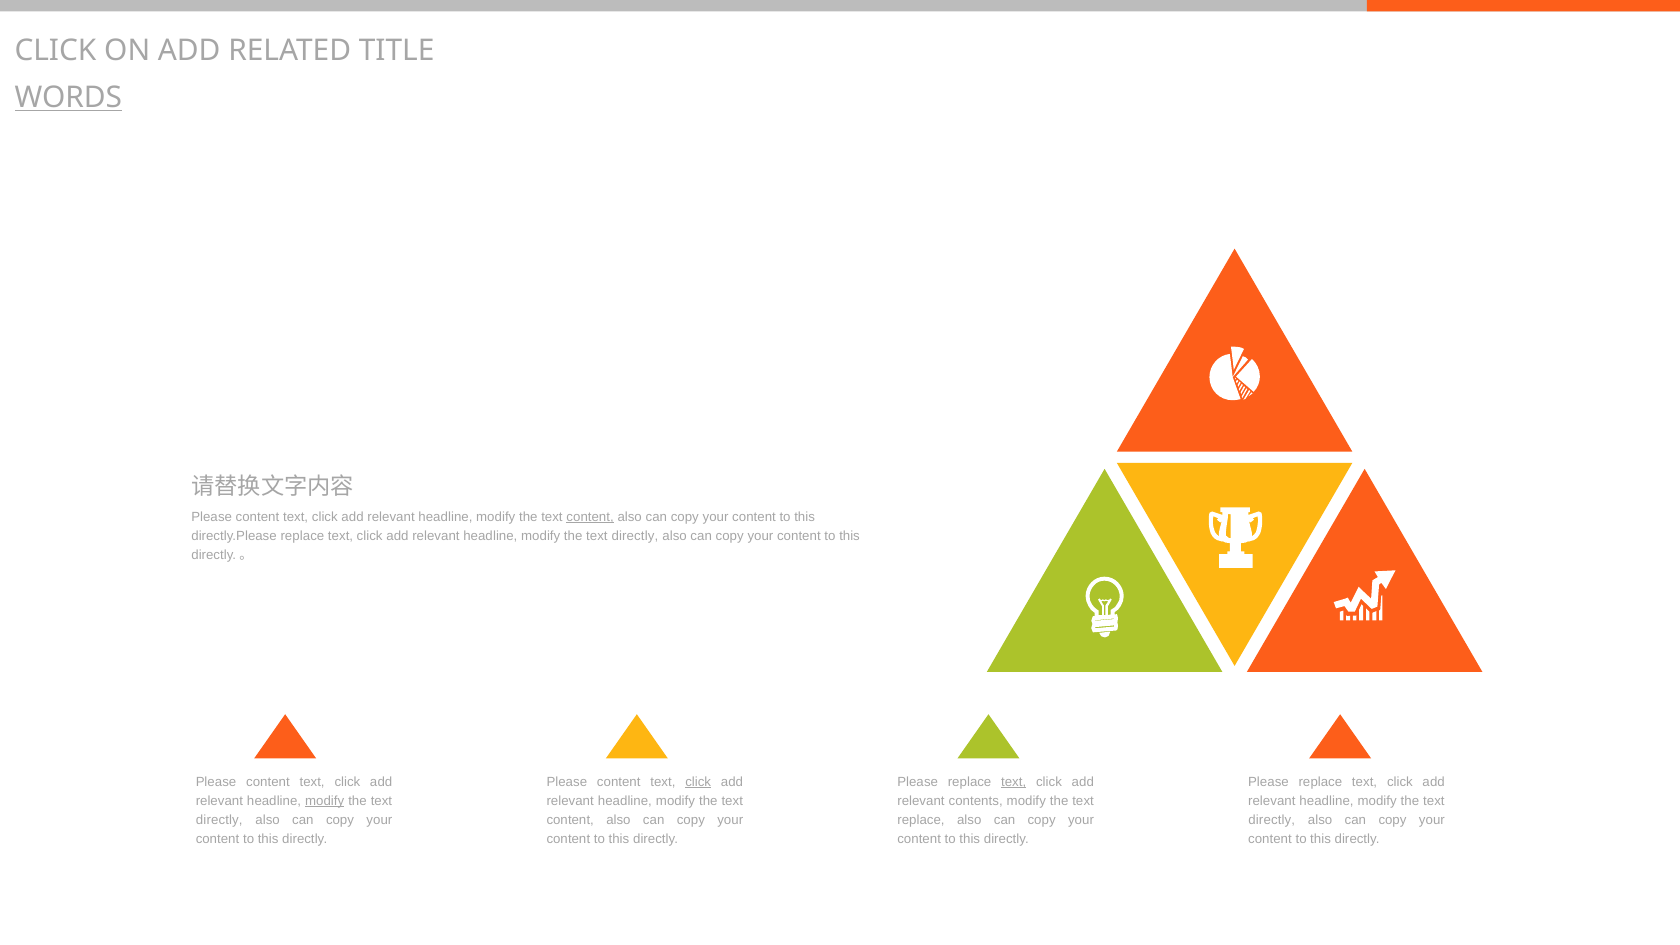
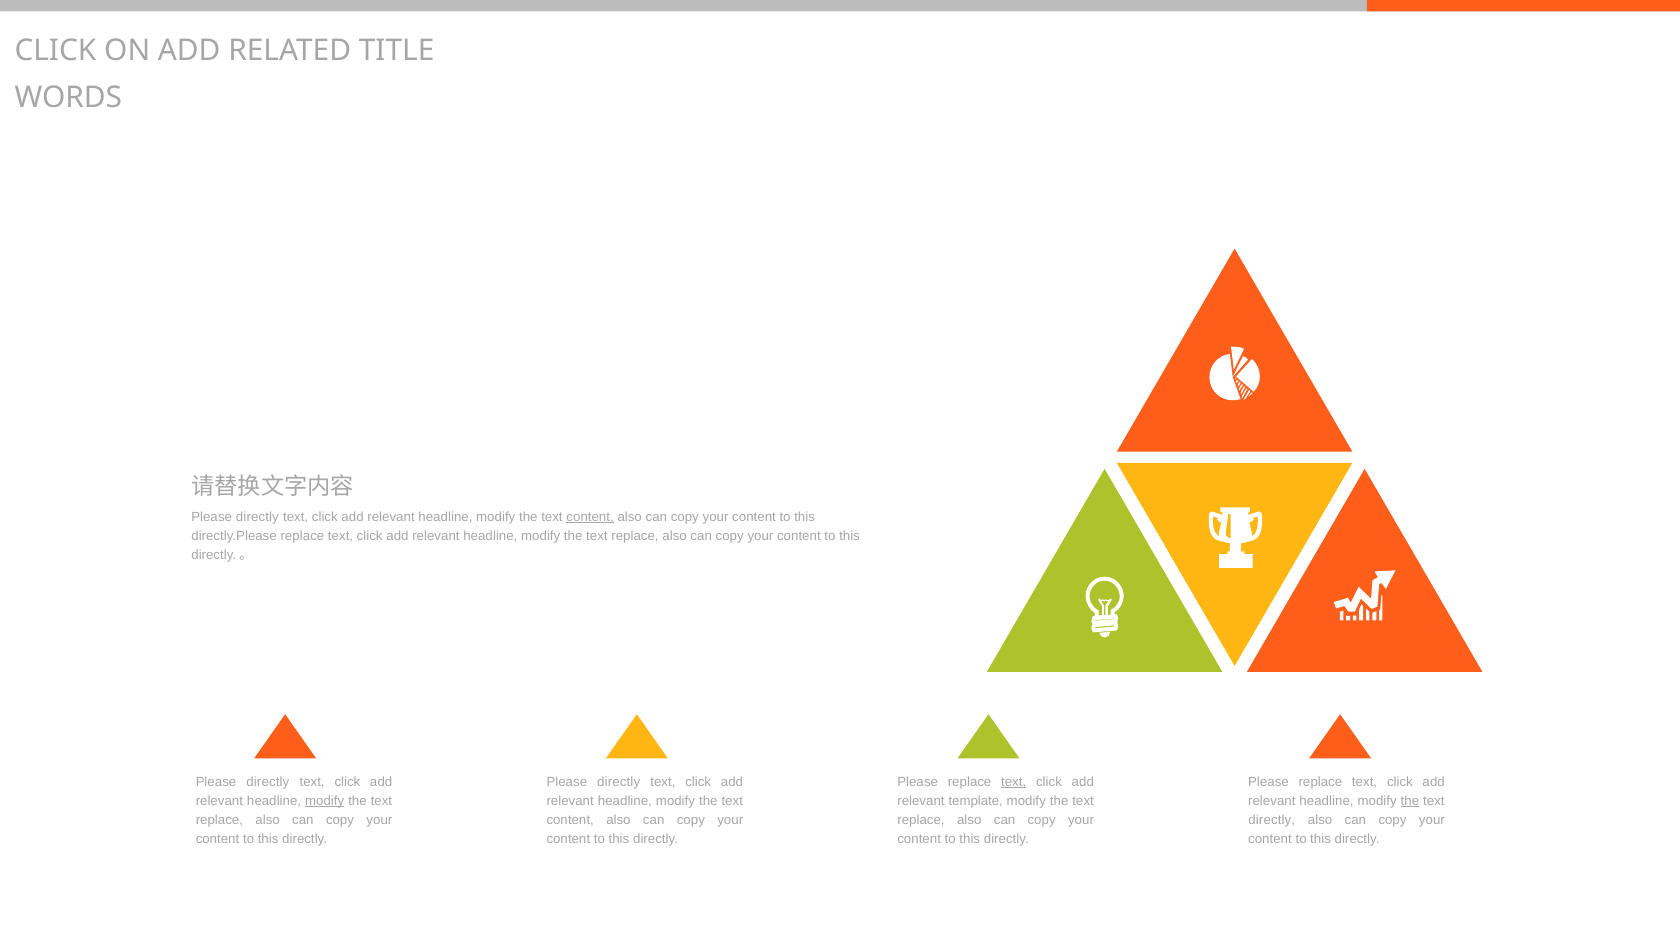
WORDS underline: present -> none
content at (257, 517): content -> directly
directly at (635, 536): directly -> replace
content at (268, 782): content -> directly
content at (619, 782): content -> directly
click at (698, 782) underline: present -> none
contents: contents -> template
the at (1410, 801) underline: none -> present
directly at (219, 820): directly -> replace
